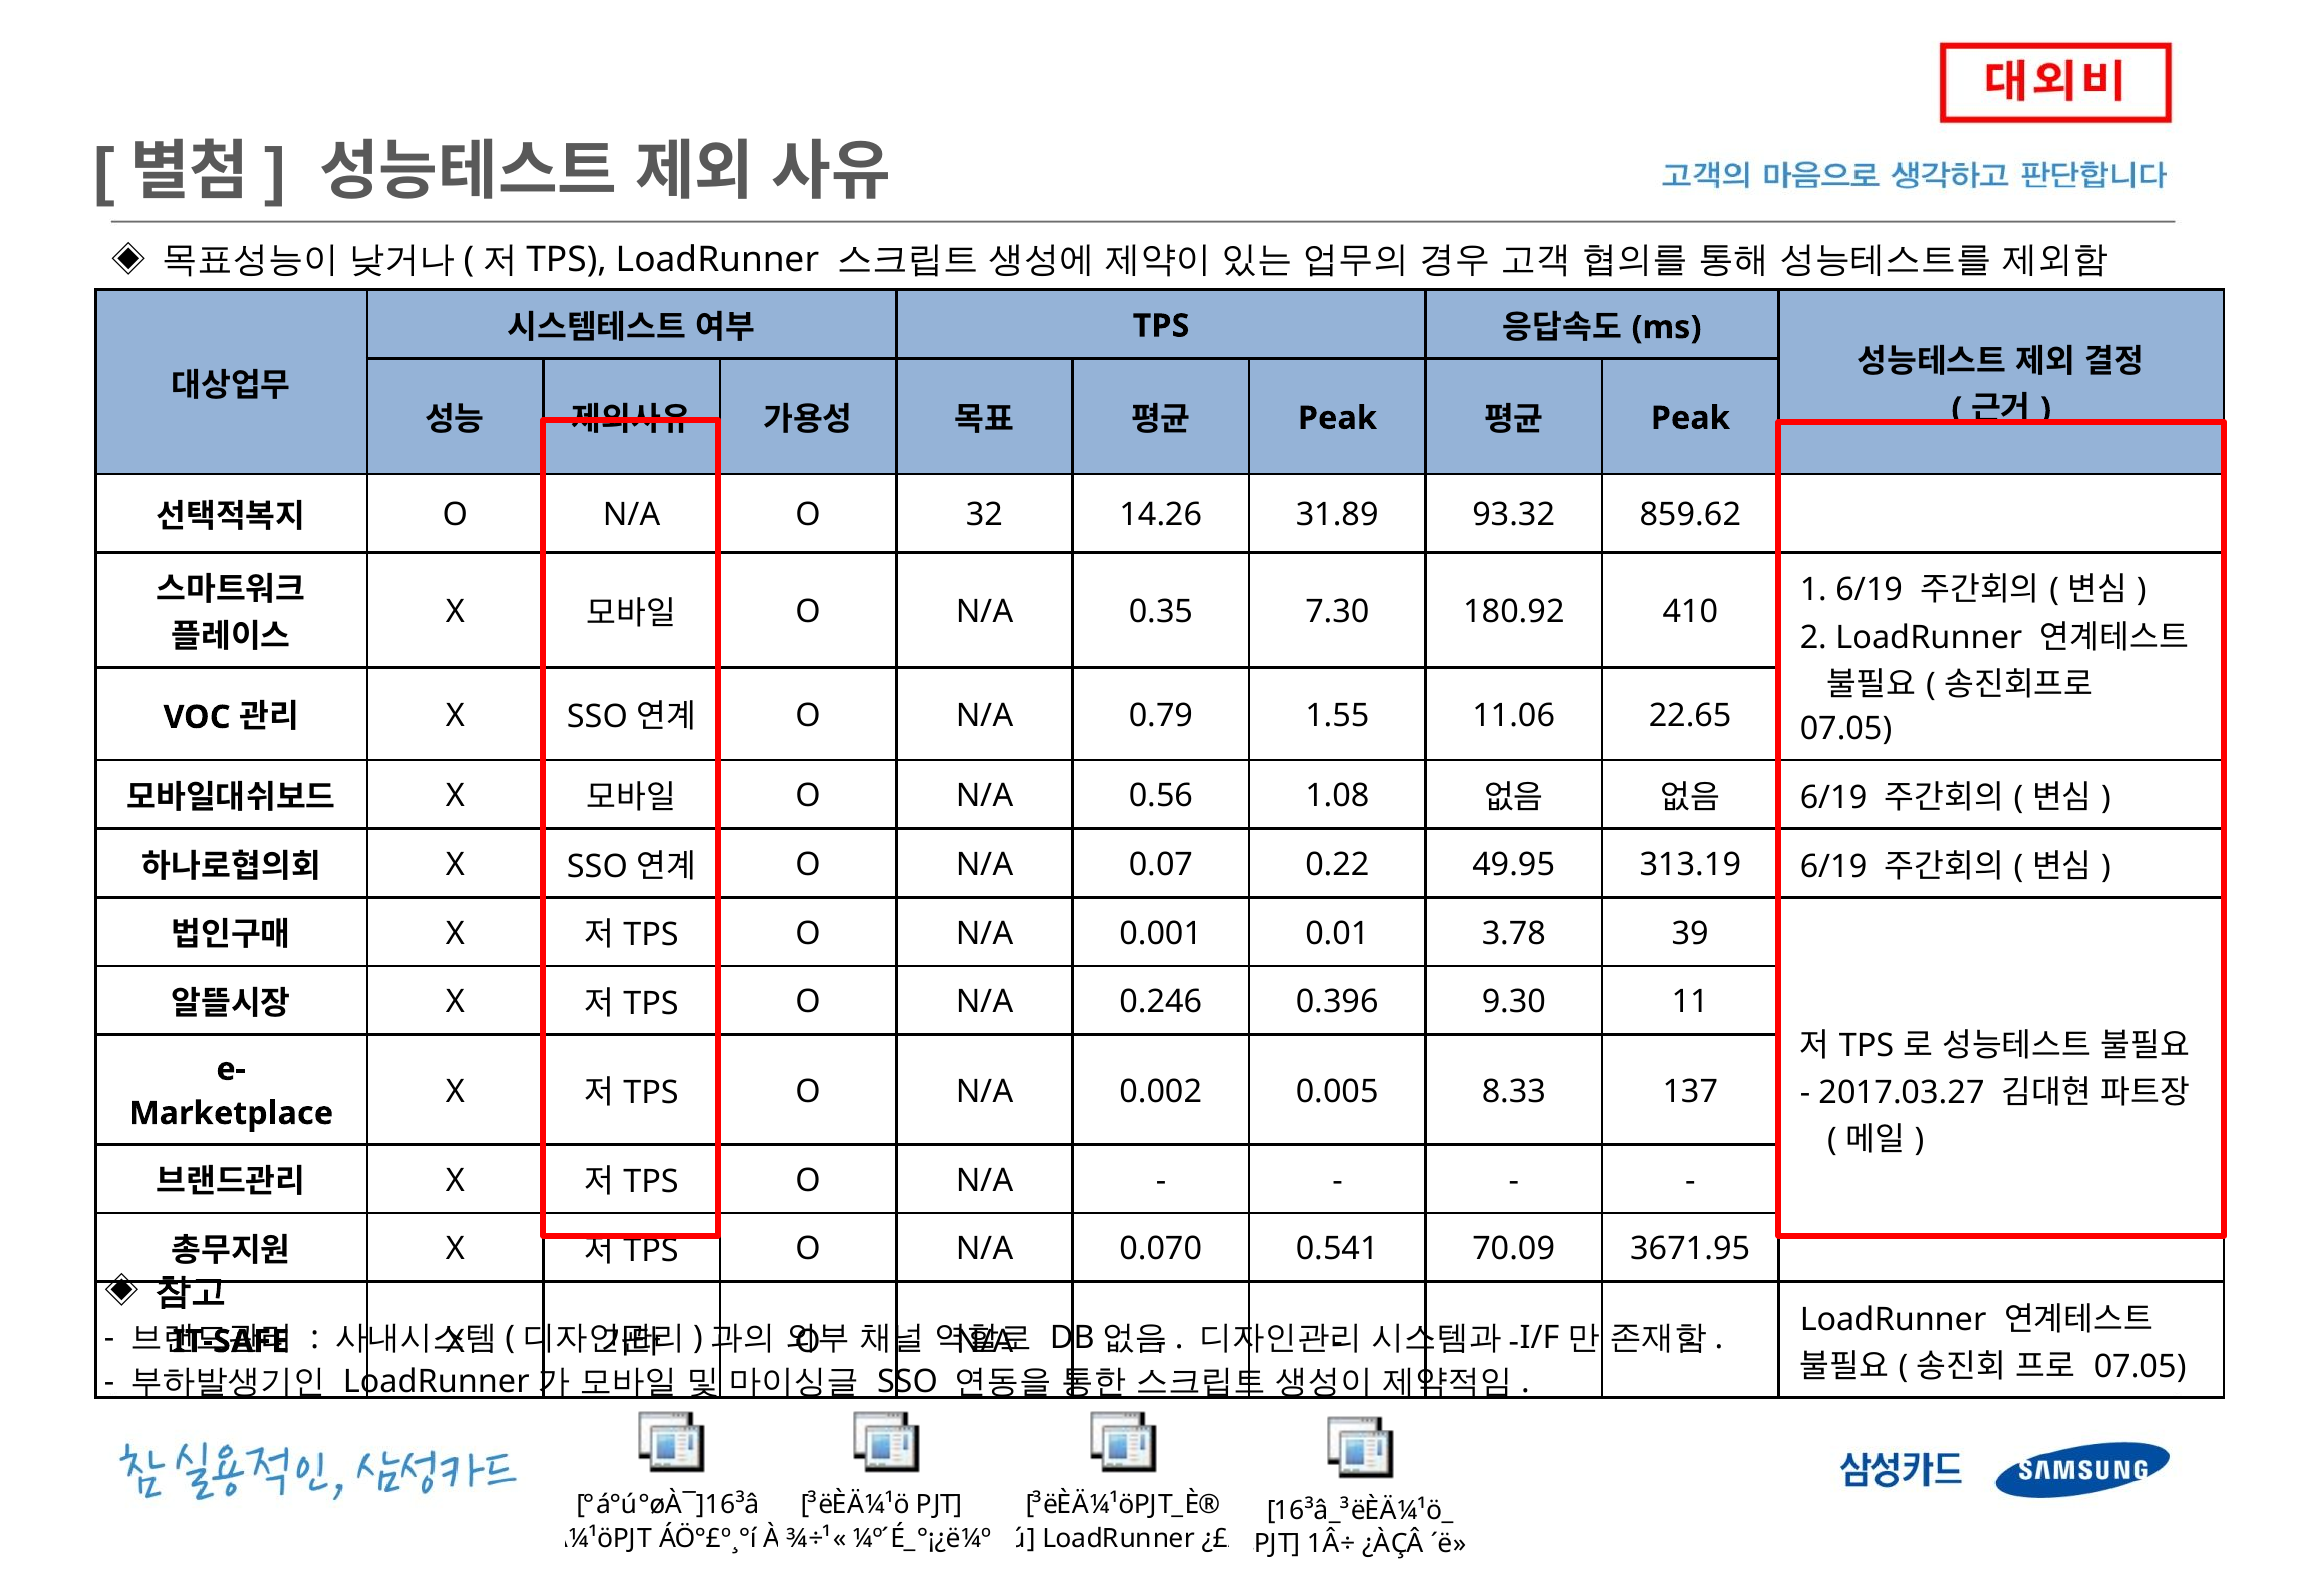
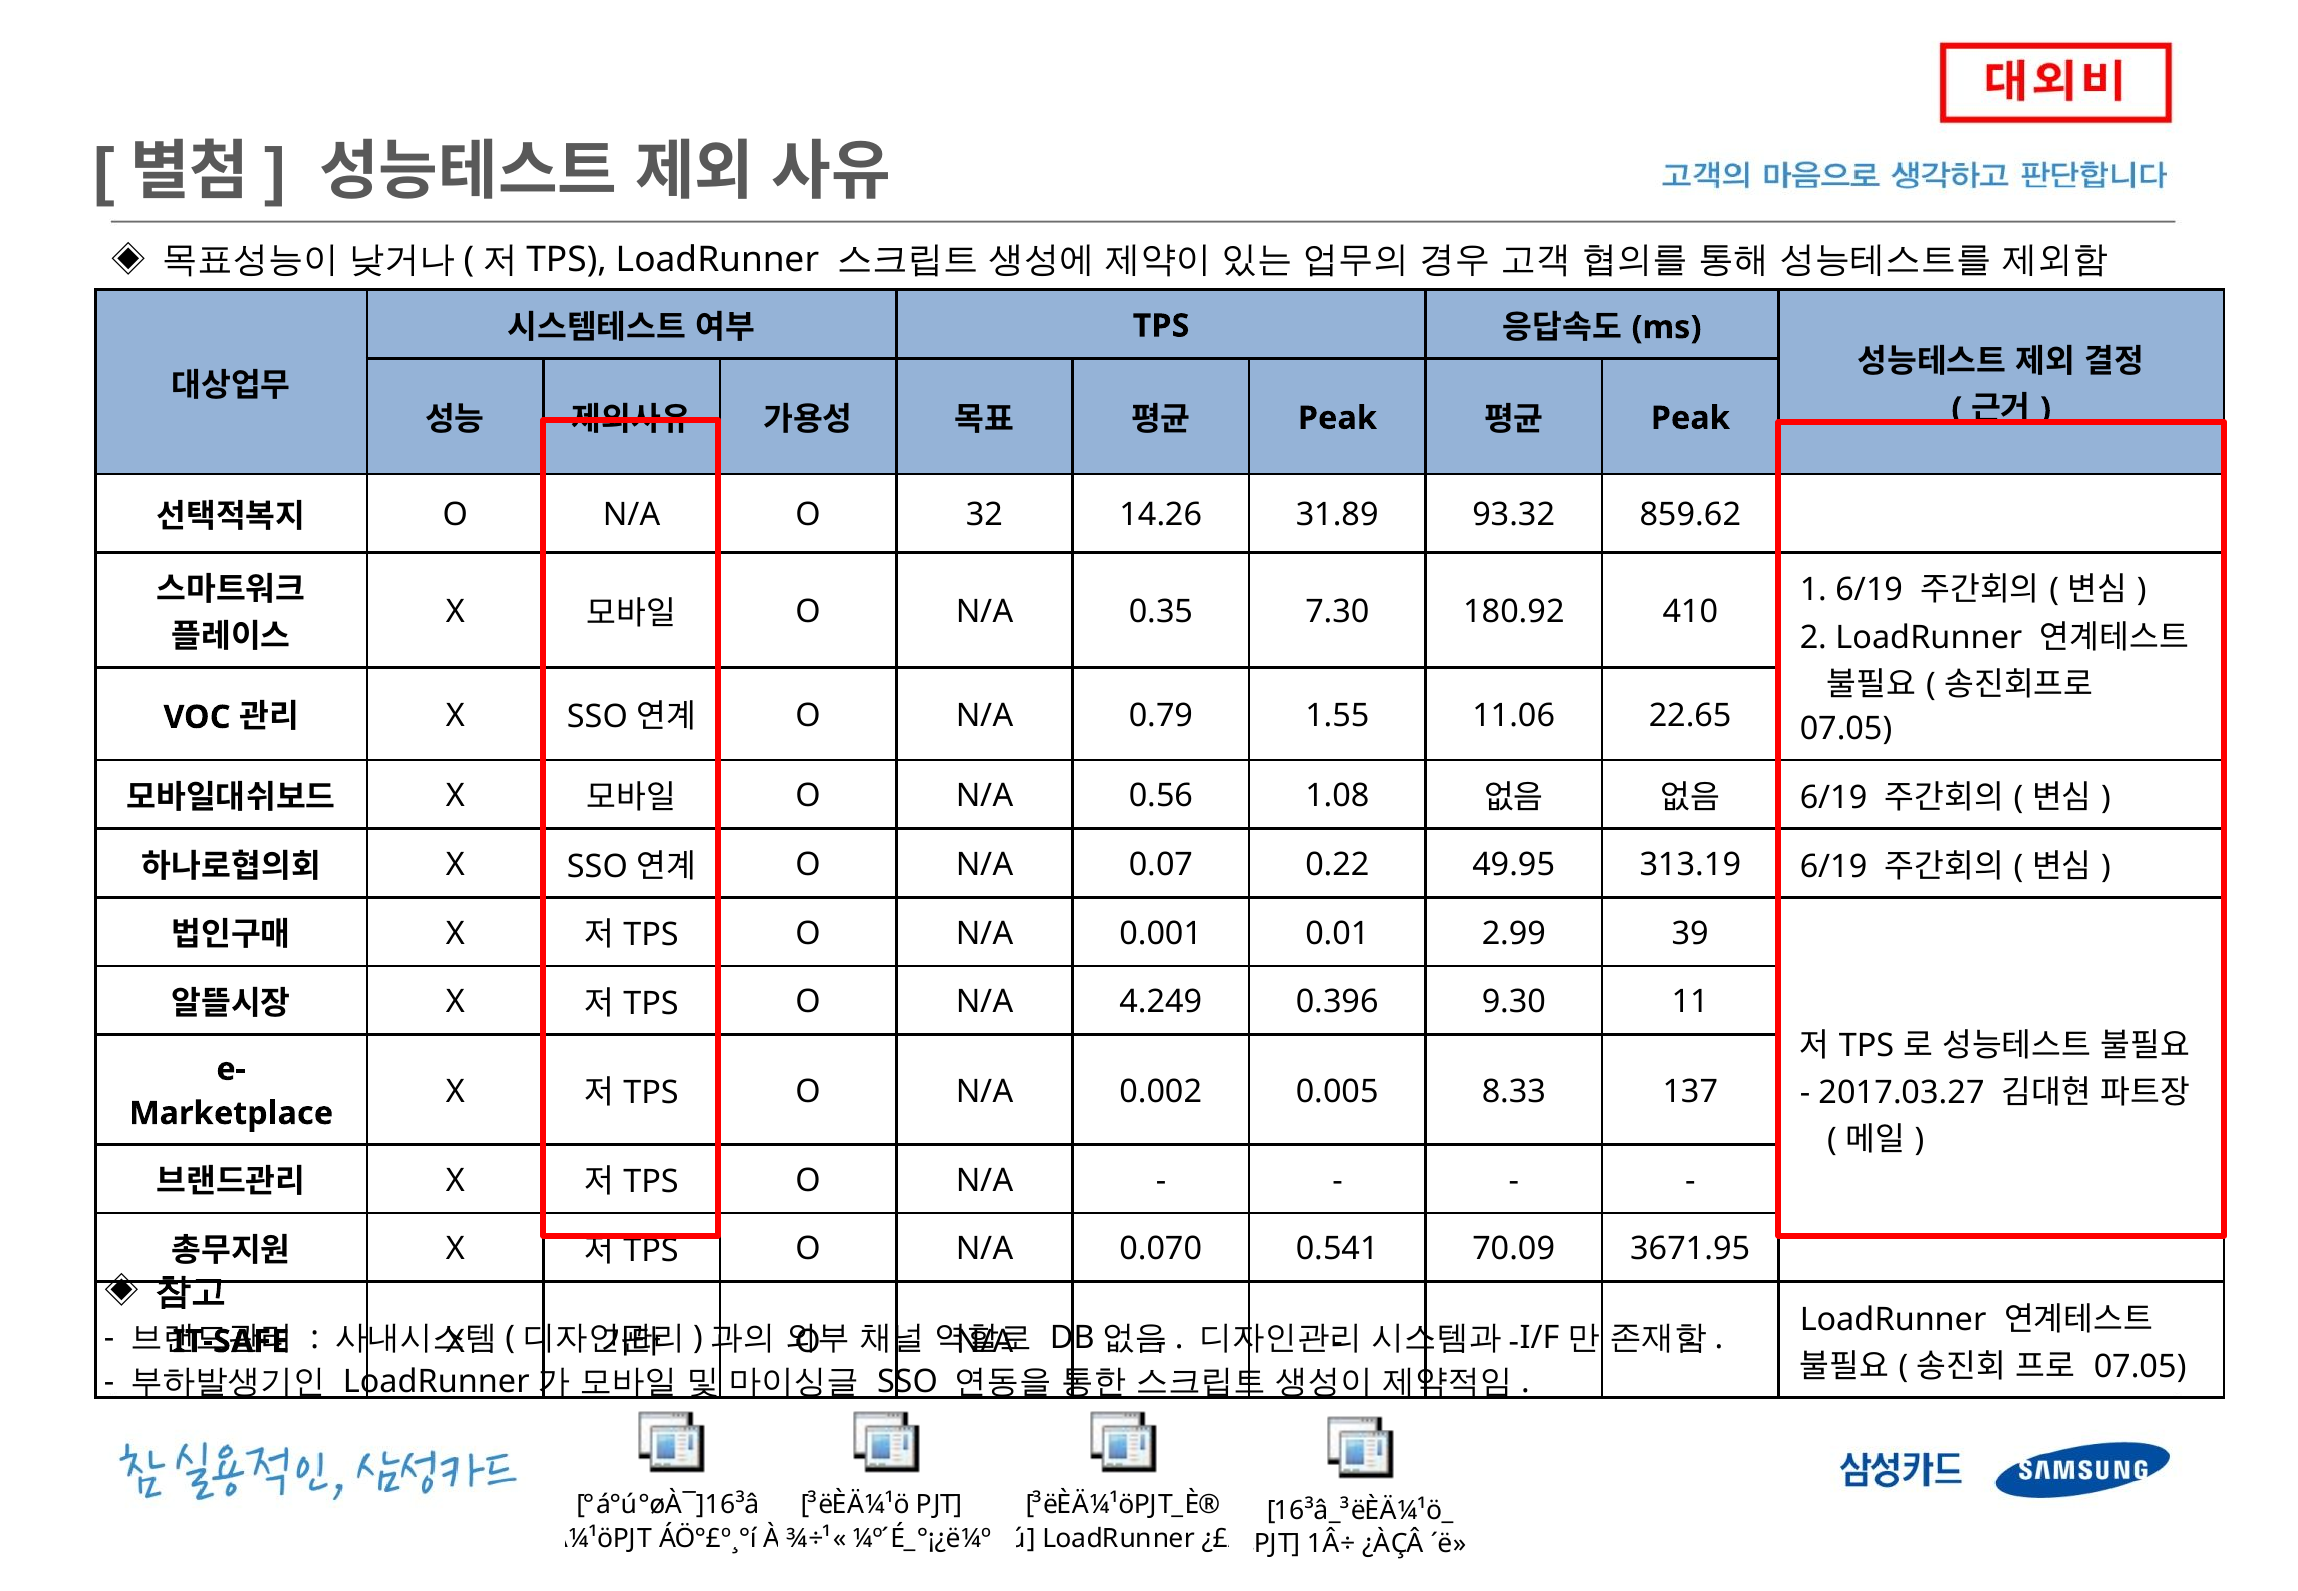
3.78: 3.78 -> 2.99
0.246: 0.246 -> 4.249
